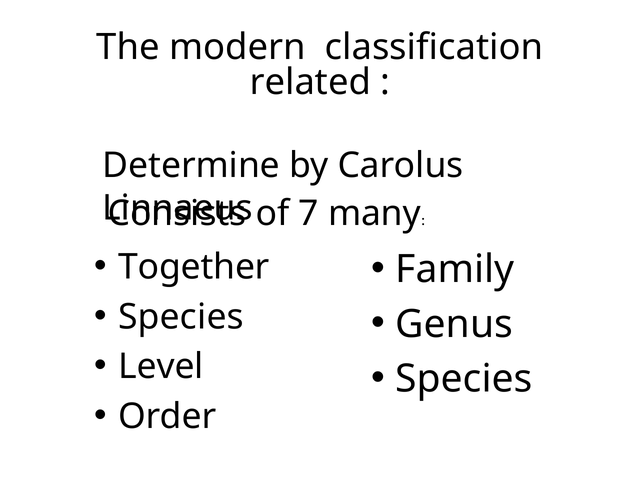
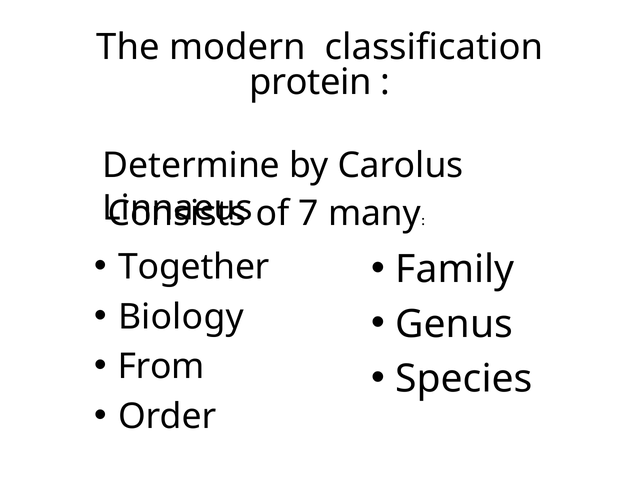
related: related -> protein
Species at (181, 317): Species -> Biology
Level: Level -> From
